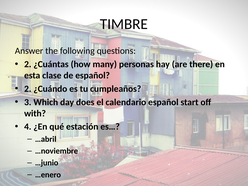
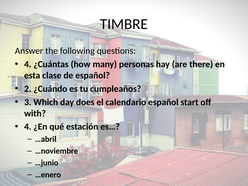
2 at (28, 64): 2 -> 4
